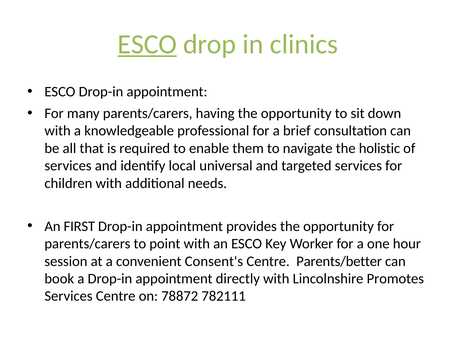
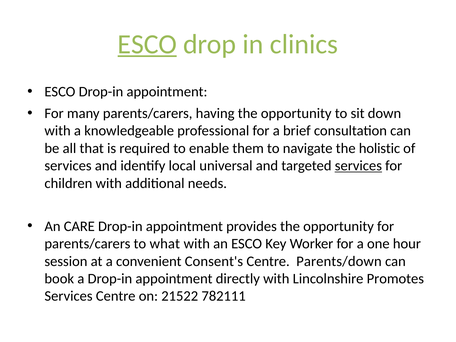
services at (358, 166) underline: none -> present
FIRST: FIRST -> CARE
point: point -> what
Parents/better: Parents/better -> Parents/down
78872: 78872 -> 21522
